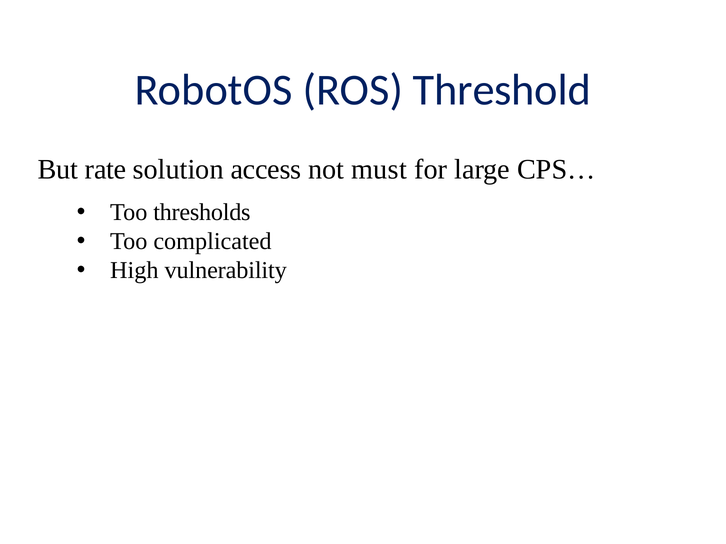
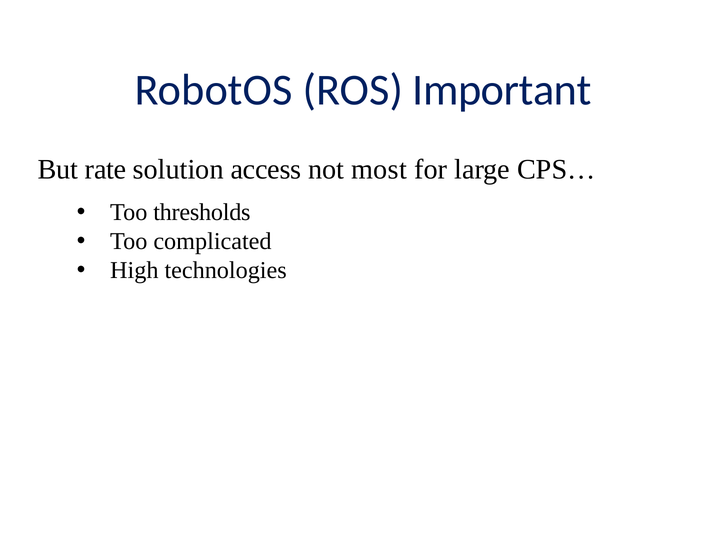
Threshold: Threshold -> Important
must: must -> most
vulnerability: vulnerability -> technologies
